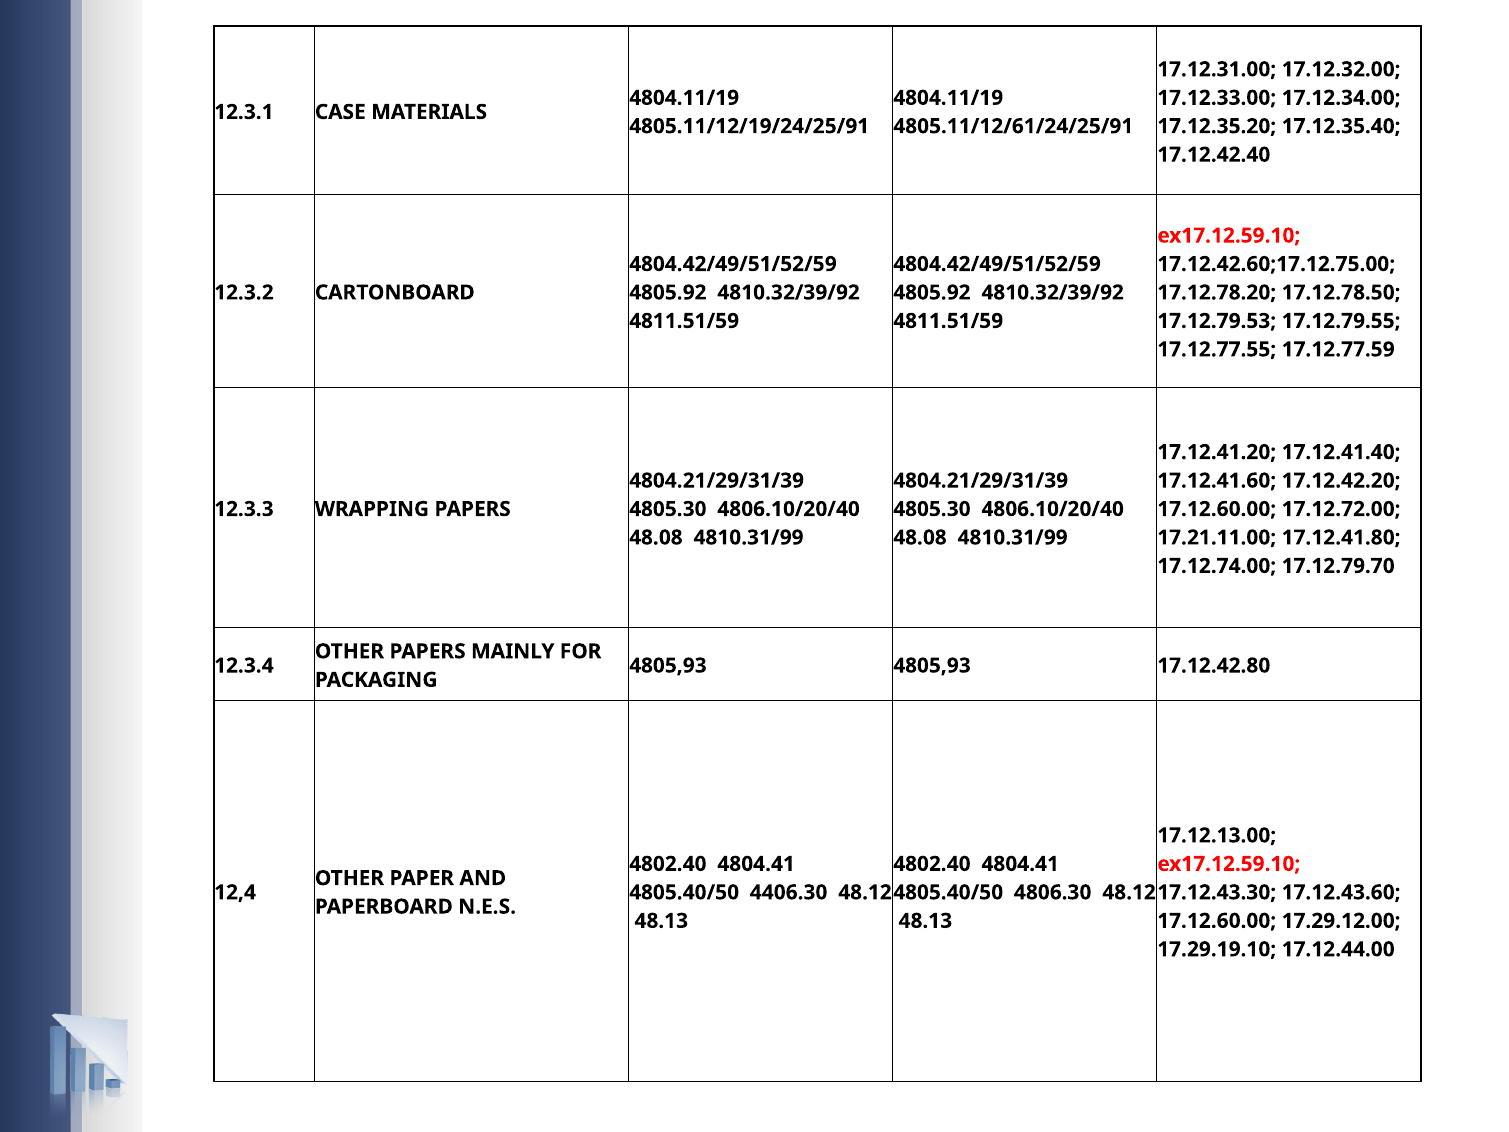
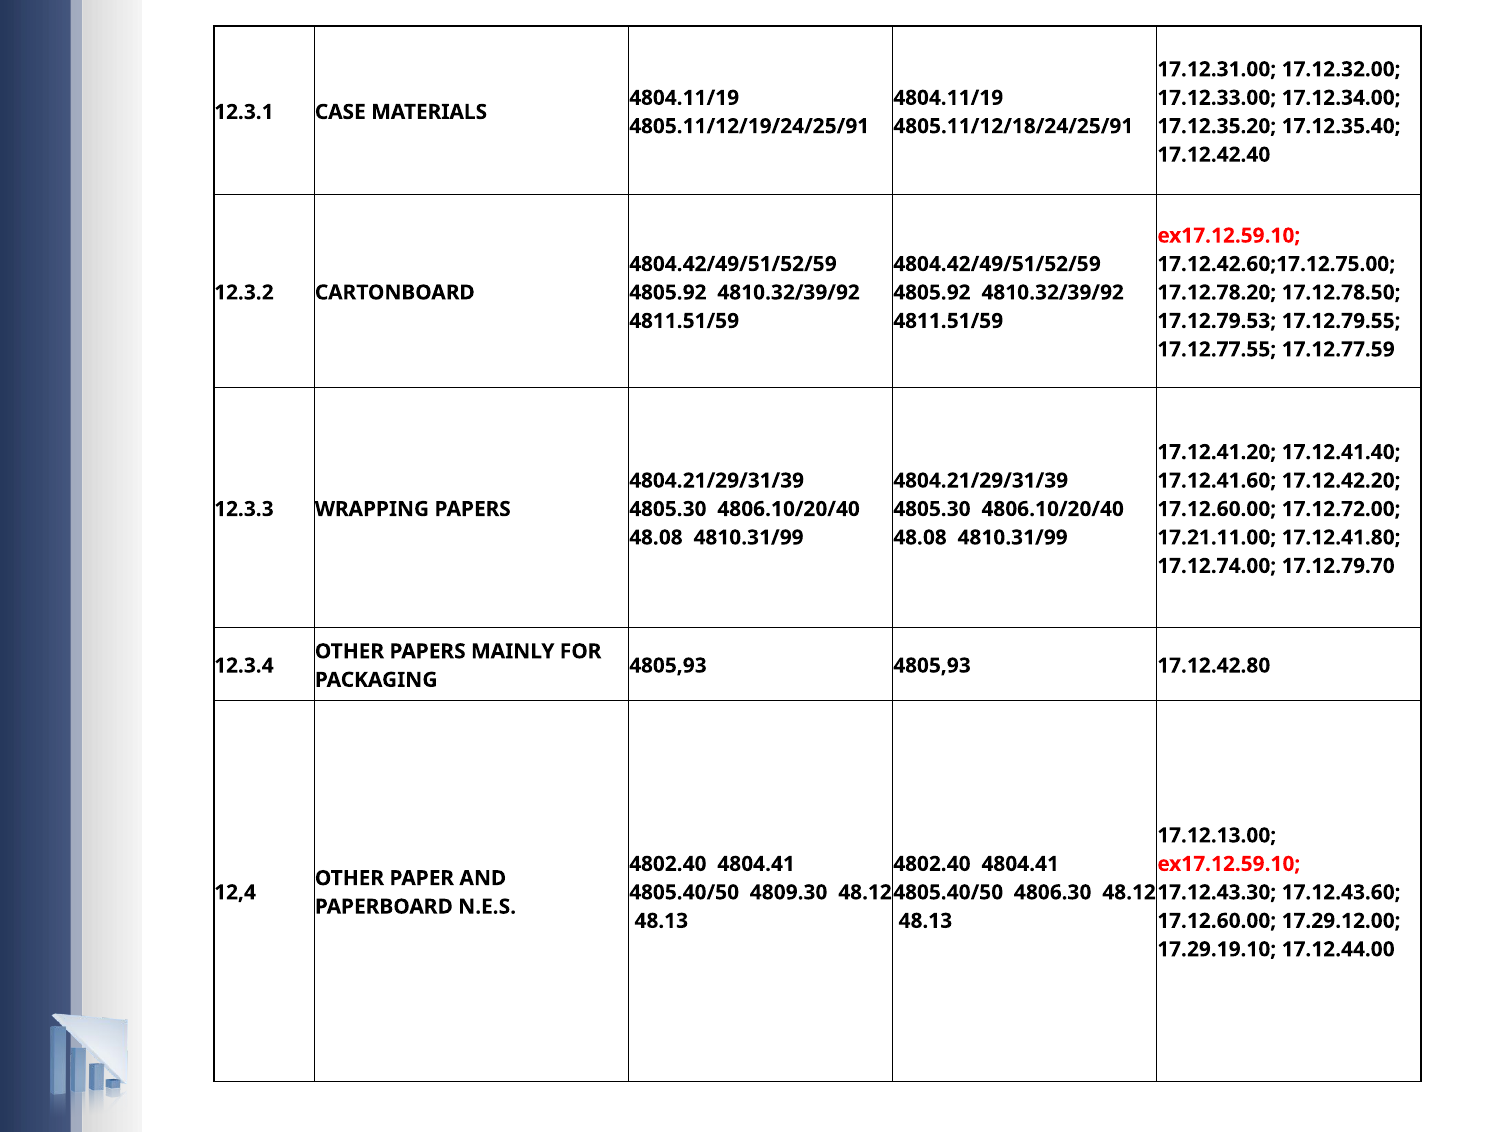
4805.11/12/61/24/25/91: 4805.11/12/61/24/25/91 -> 4805.11/12/18/24/25/91
4406.30: 4406.30 -> 4809.30
